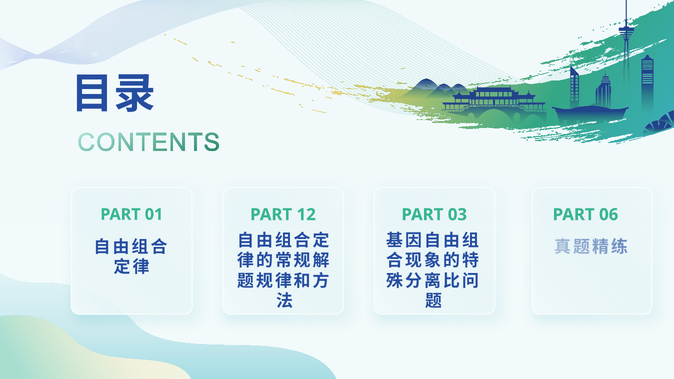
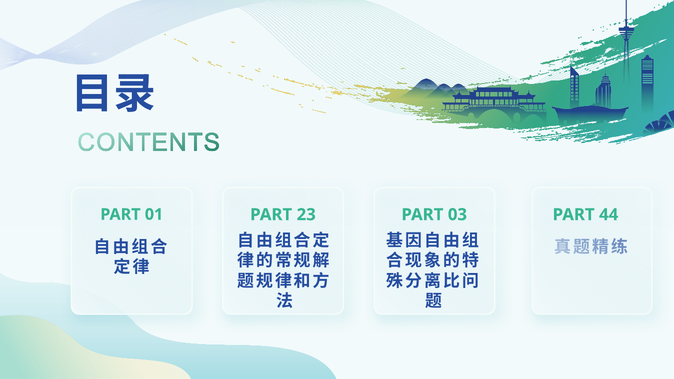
12: 12 -> 23
06: 06 -> 44
